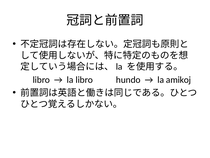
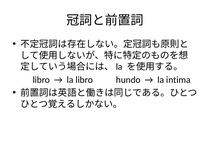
amikoj: amikoj -> intima
